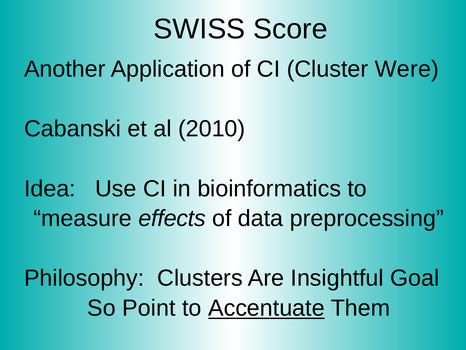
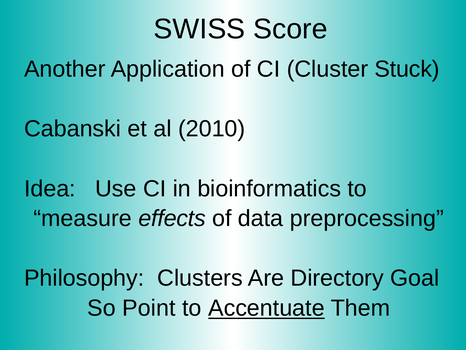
Were: Were -> Stuck
Insightful: Insightful -> Directory
